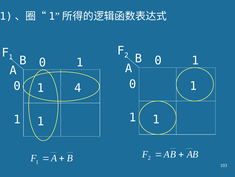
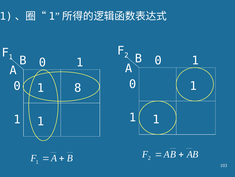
4: 4 -> 8
